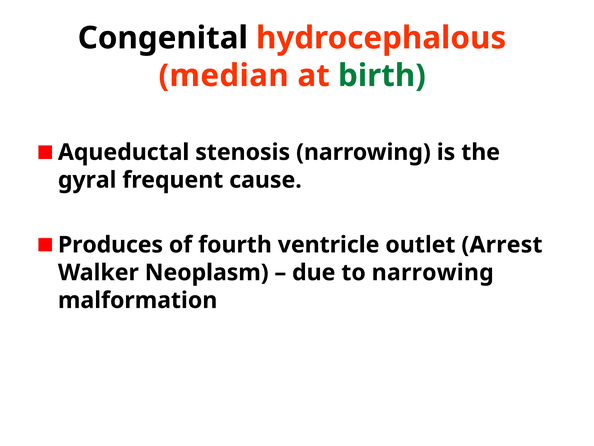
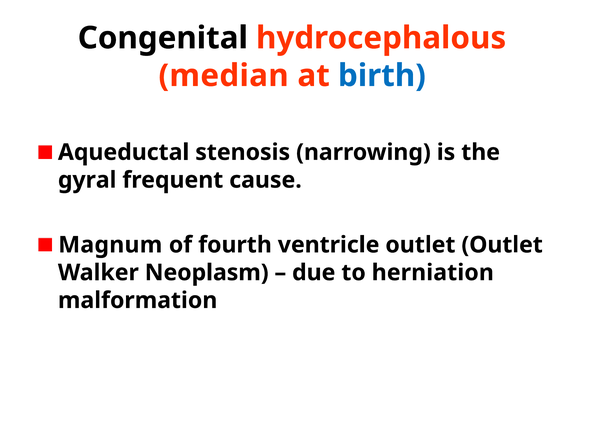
birth colour: green -> blue
Produces: Produces -> Magnum
outlet Arrest: Arrest -> Outlet
to narrowing: narrowing -> herniation
